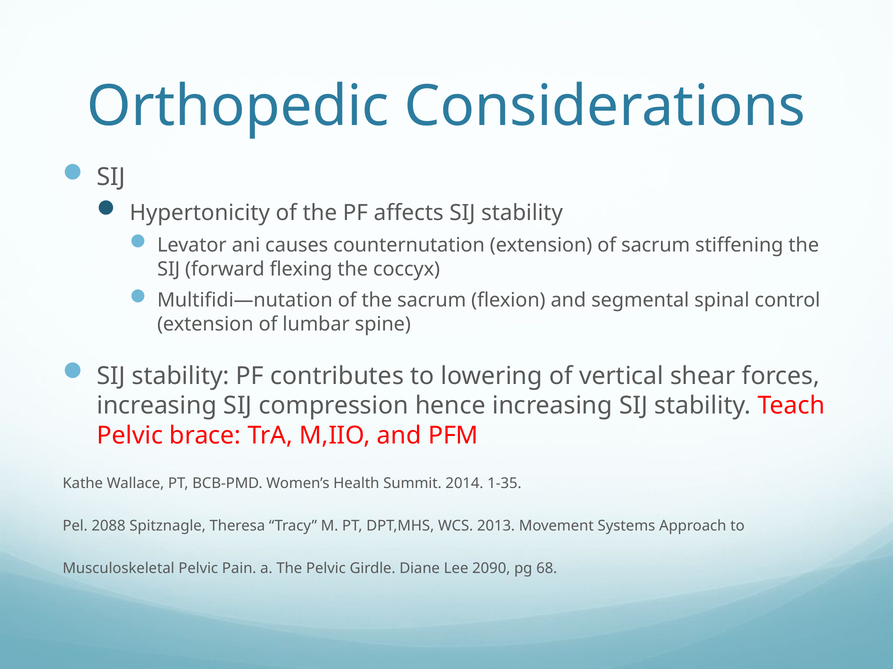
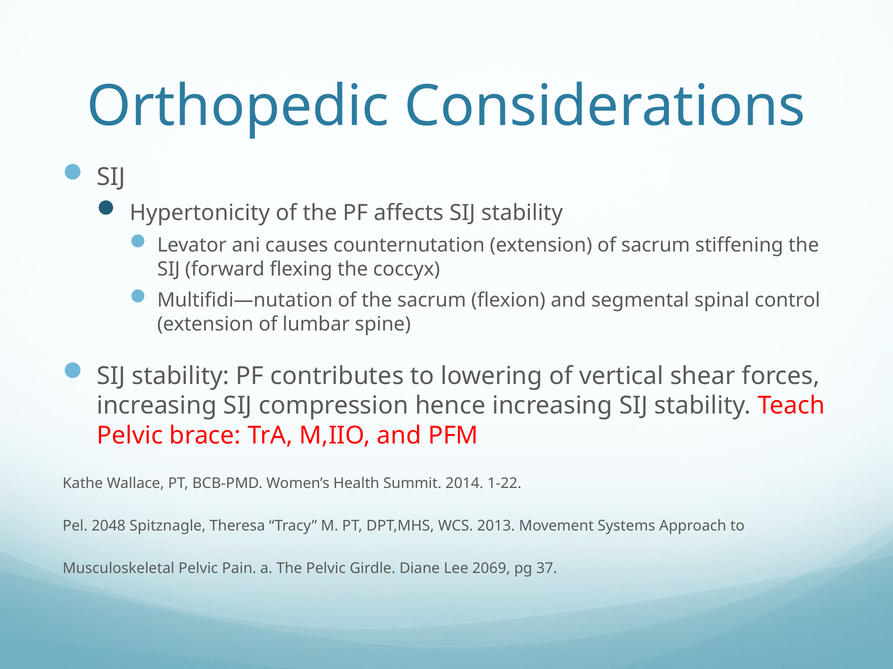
1-35: 1-35 -> 1-22
2088: 2088 -> 2048
2090: 2090 -> 2069
68: 68 -> 37
